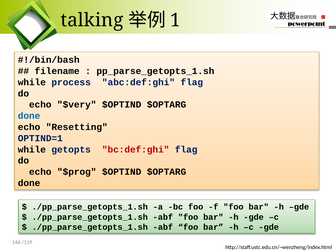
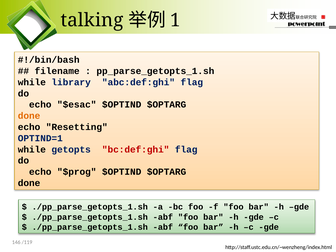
process: process -> library
$very: $very -> $esac
done at (29, 116) colour: blue -> orange
